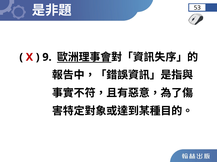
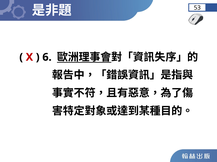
9: 9 -> 6
